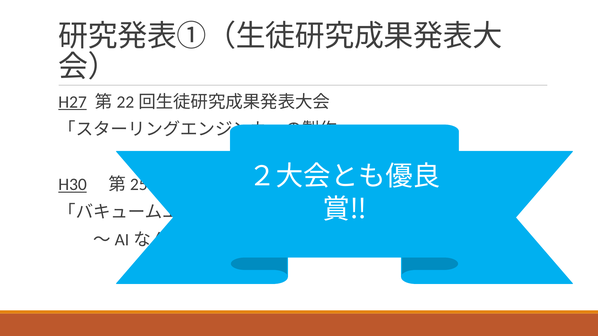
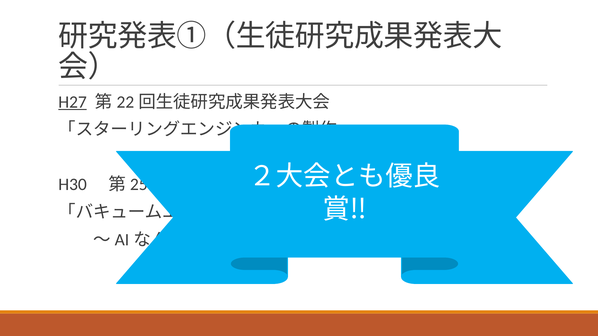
H30 underline: present -> none
